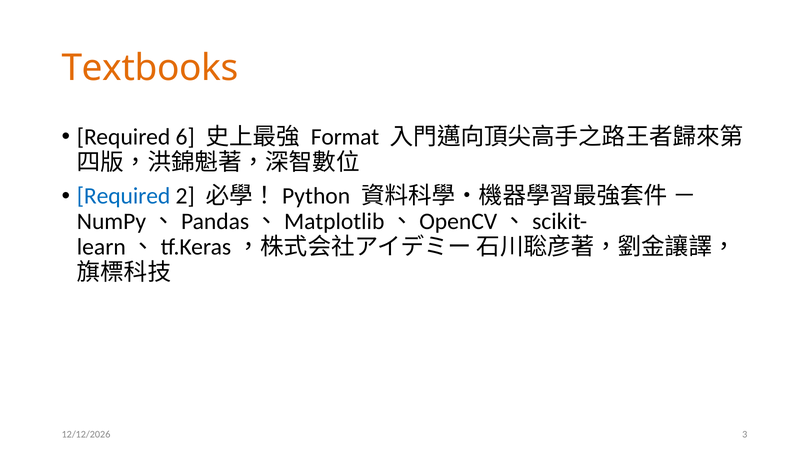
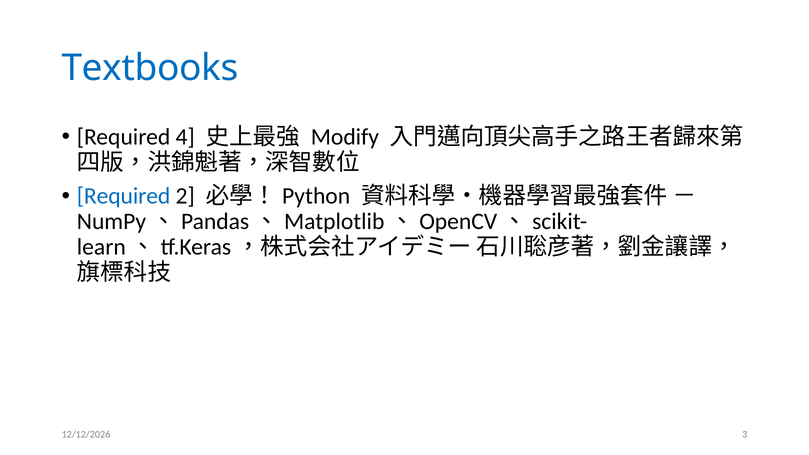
Textbooks colour: orange -> blue
6: 6 -> 4
Format: Format -> Modify
